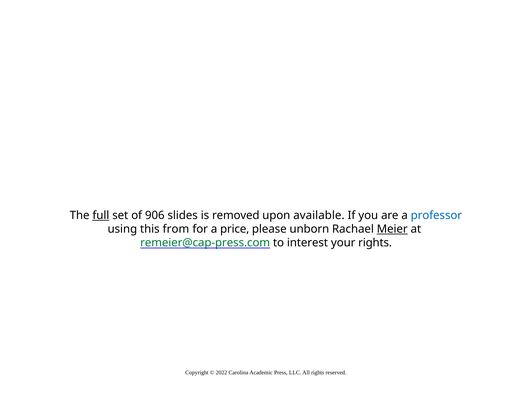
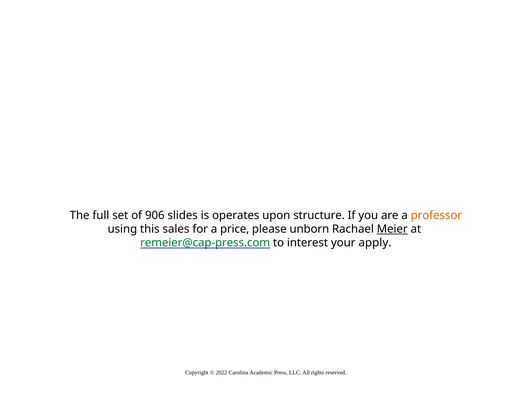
full underline: present -> none
removed: removed -> operates
available: available -> structure
professor colour: blue -> orange
from: from -> sales
your rights: rights -> apply
